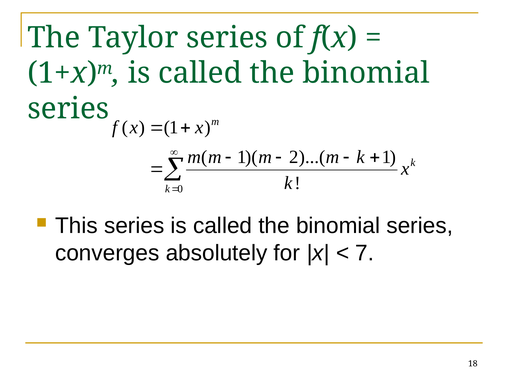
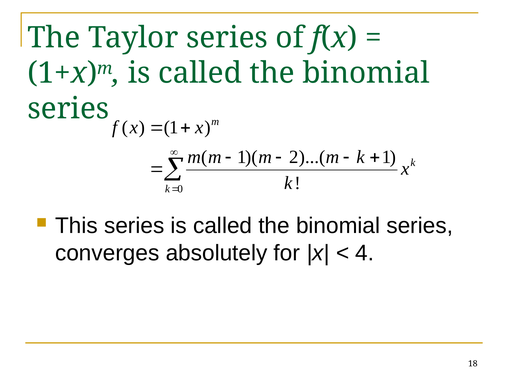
7: 7 -> 4
